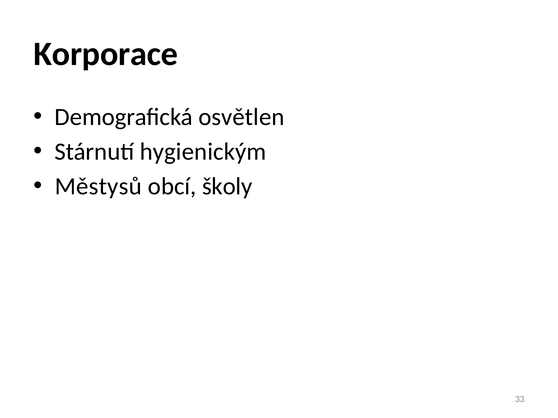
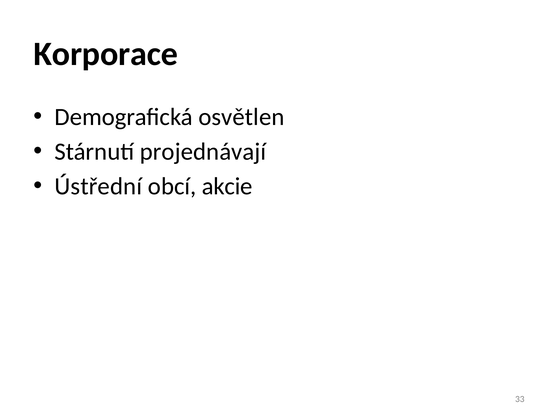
hygienickým: hygienickým -> projednávají
Městysů: Městysů -> Ústřední
školy: školy -> akcie
